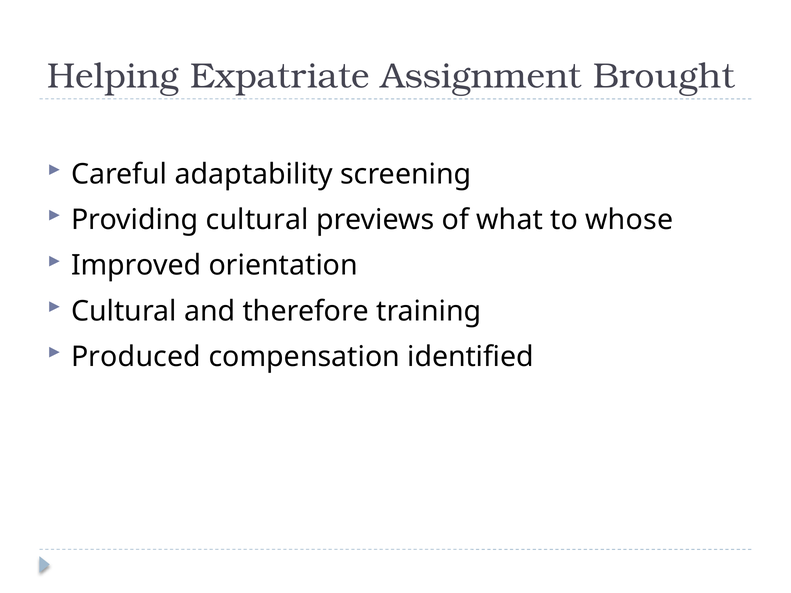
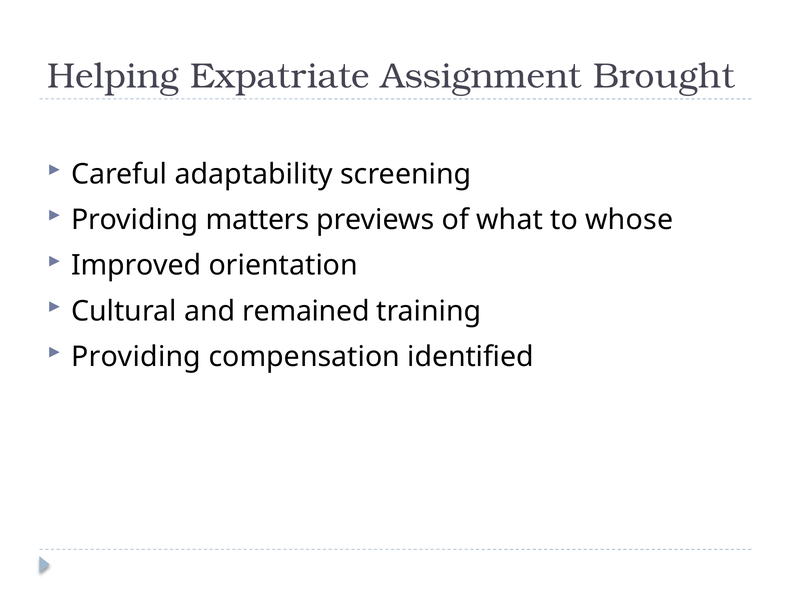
Providing cultural: cultural -> matters
therefore: therefore -> remained
Produced at (136, 357): Produced -> Providing
